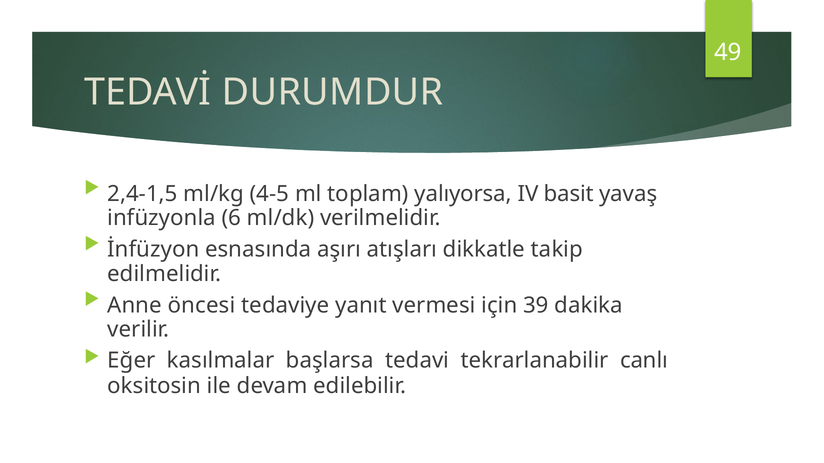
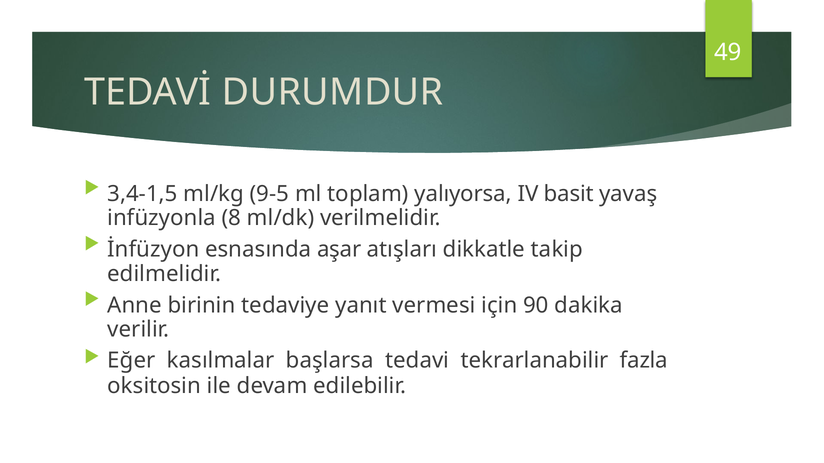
2,4-1,5: 2,4-1,5 -> 3,4-1,5
4-5: 4-5 -> 9-5
6: 6 -> 8
aşırı: aşırı -> aşar
öncesi: öncesi -> birinin
39: 39 -> 90
canlı: canlı -> fazla
